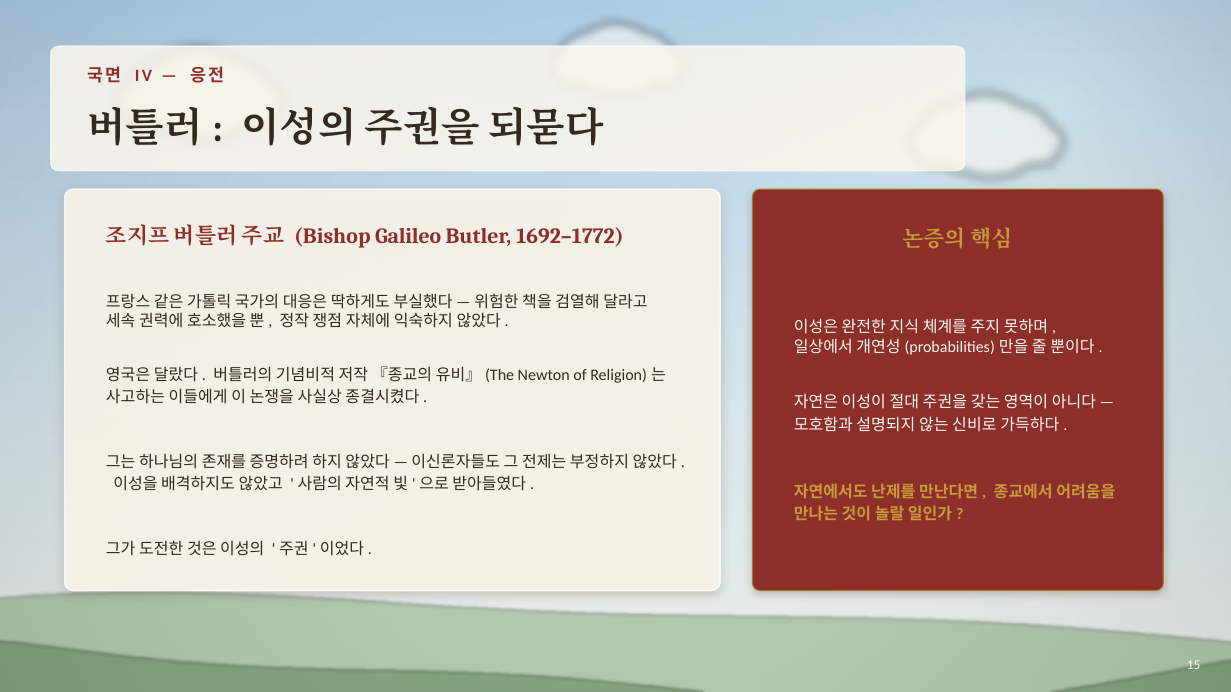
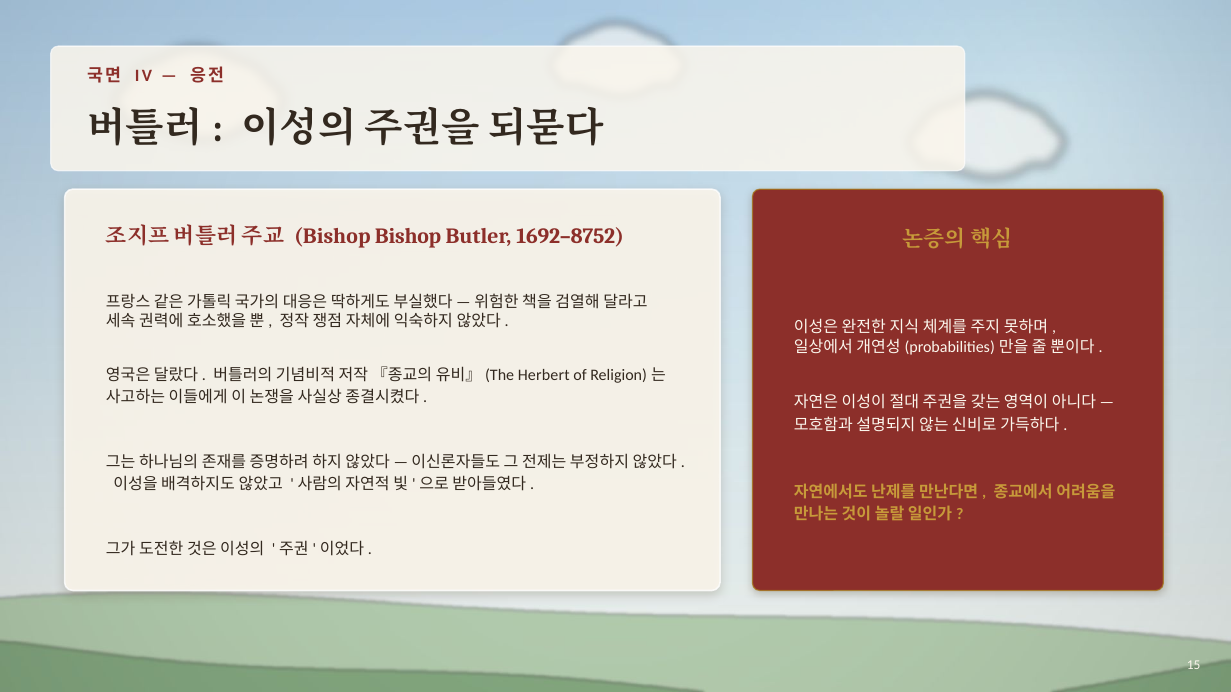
Bishop Galileo: Galileo -> Bishop
1692–1772: 1692–1772 -> 1692–8752
Newton: Newton -> Herbert
